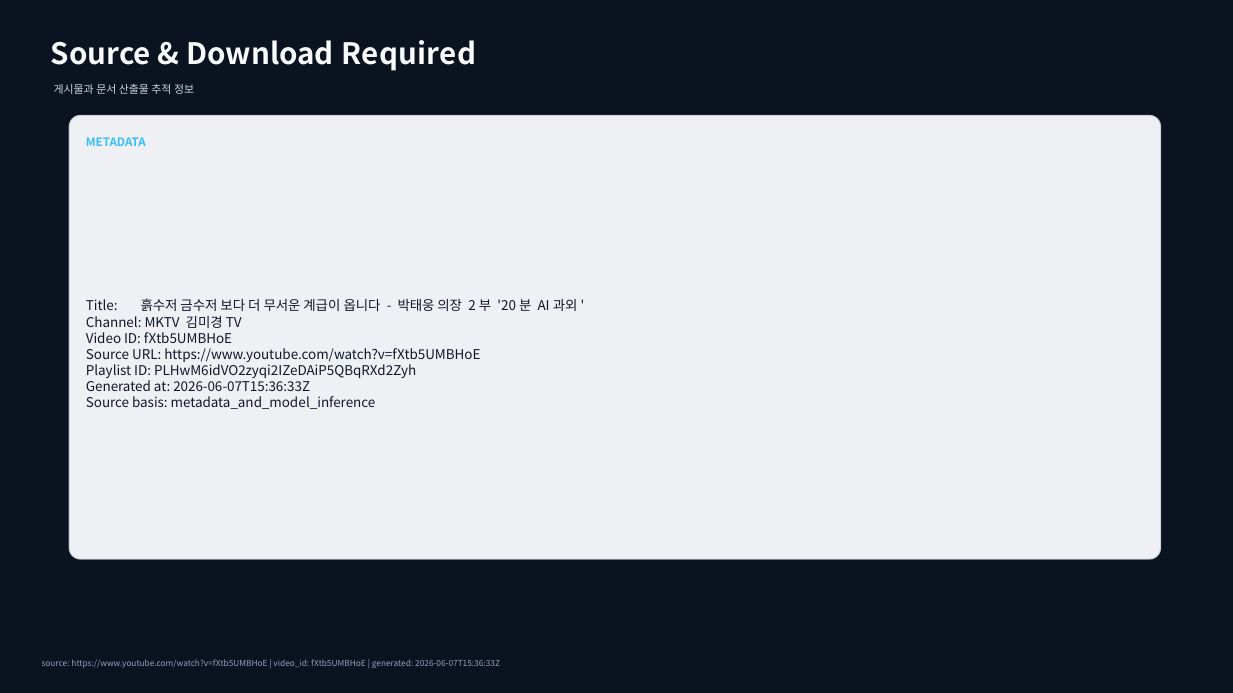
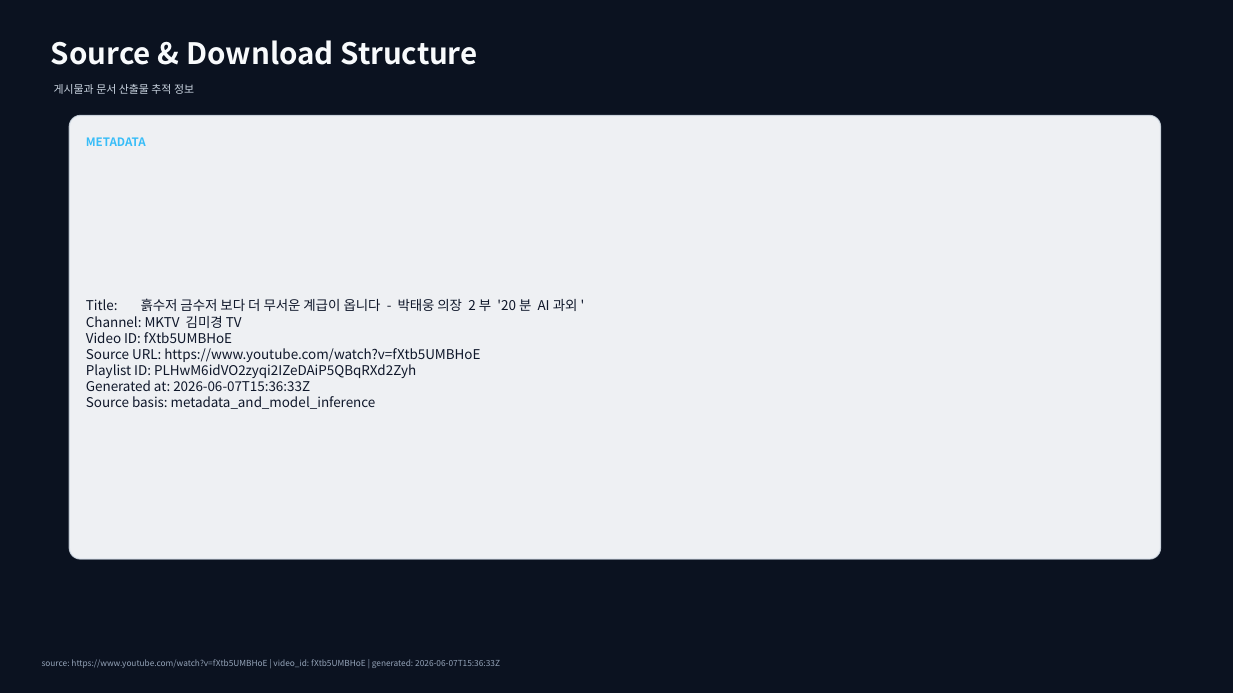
Required: Required -> Structure
